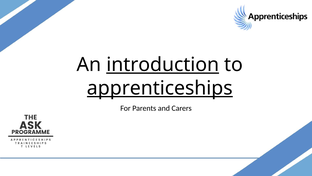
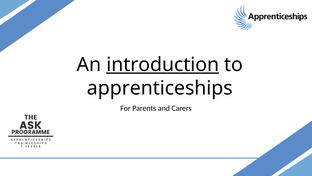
apprenticeships underline: present -> none
